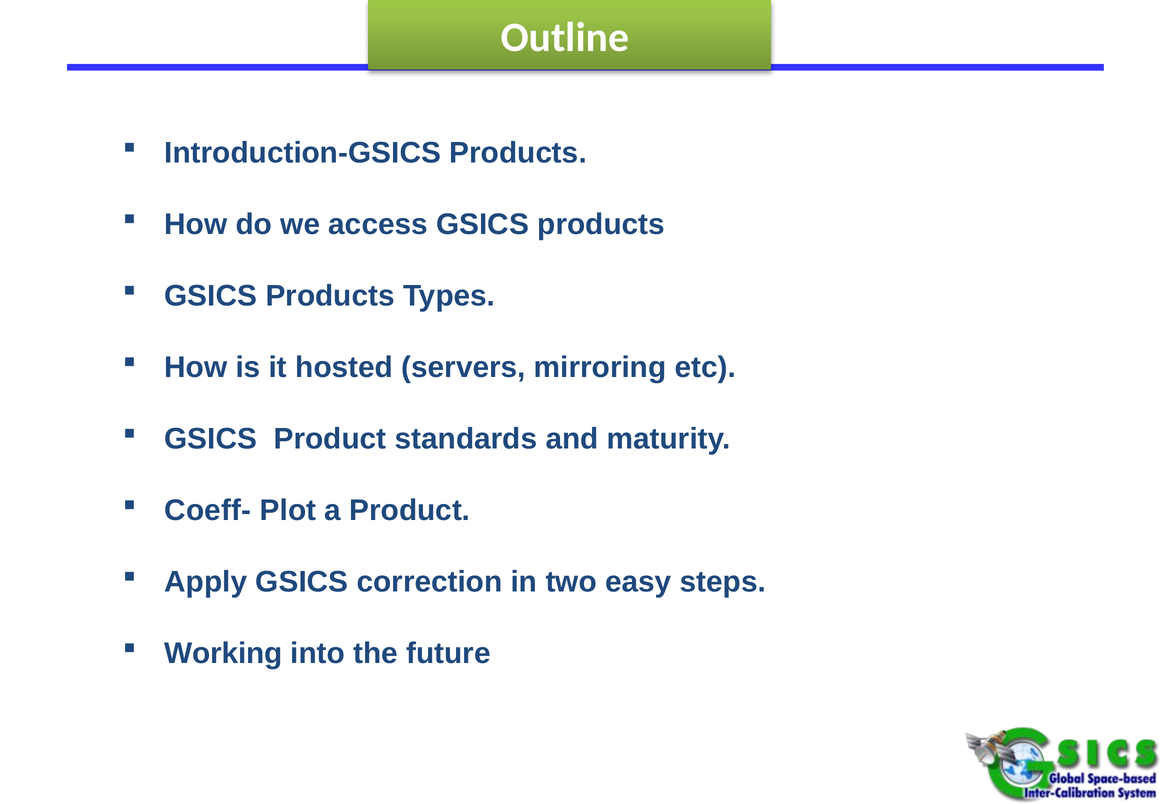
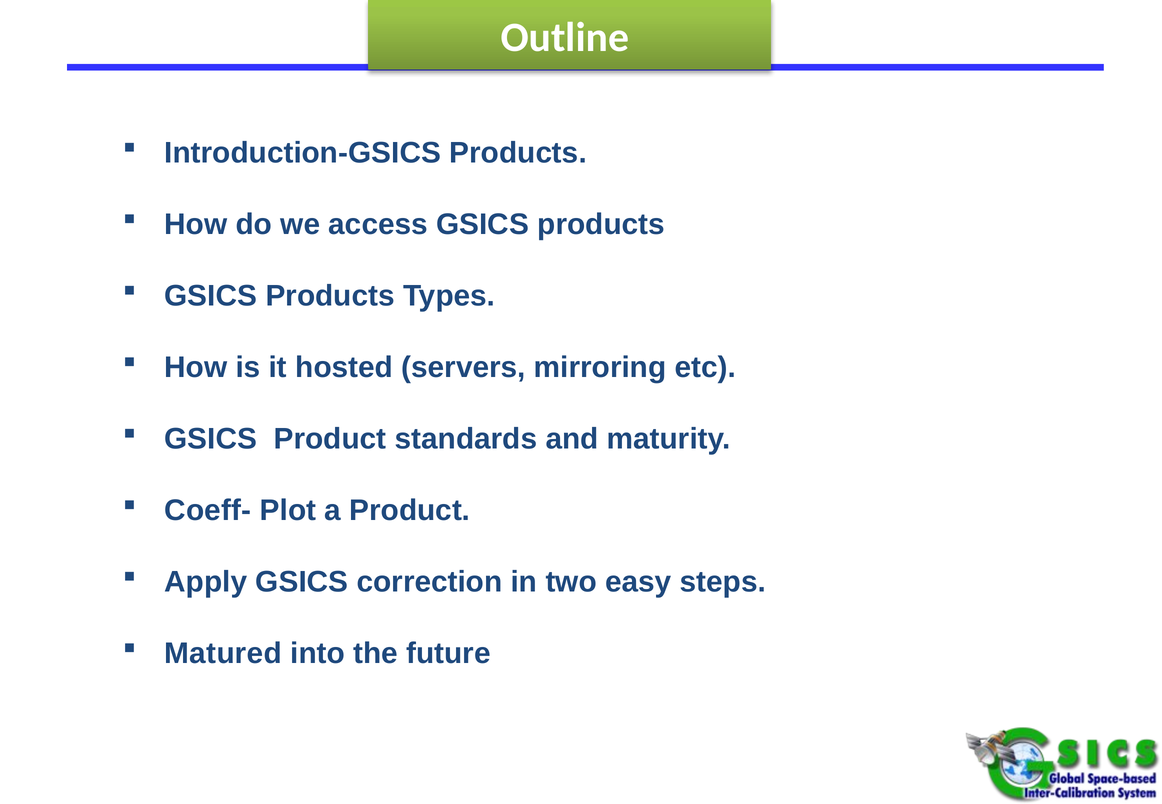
Working: Working -> Matured
